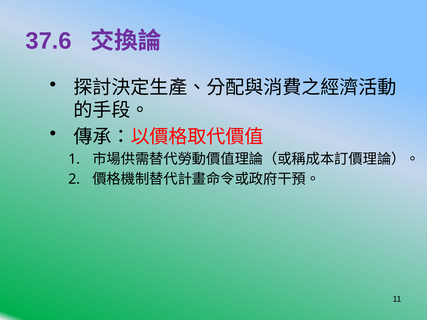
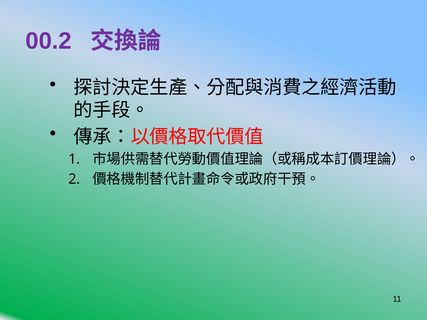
37.6: 37.6 -> 00.2
